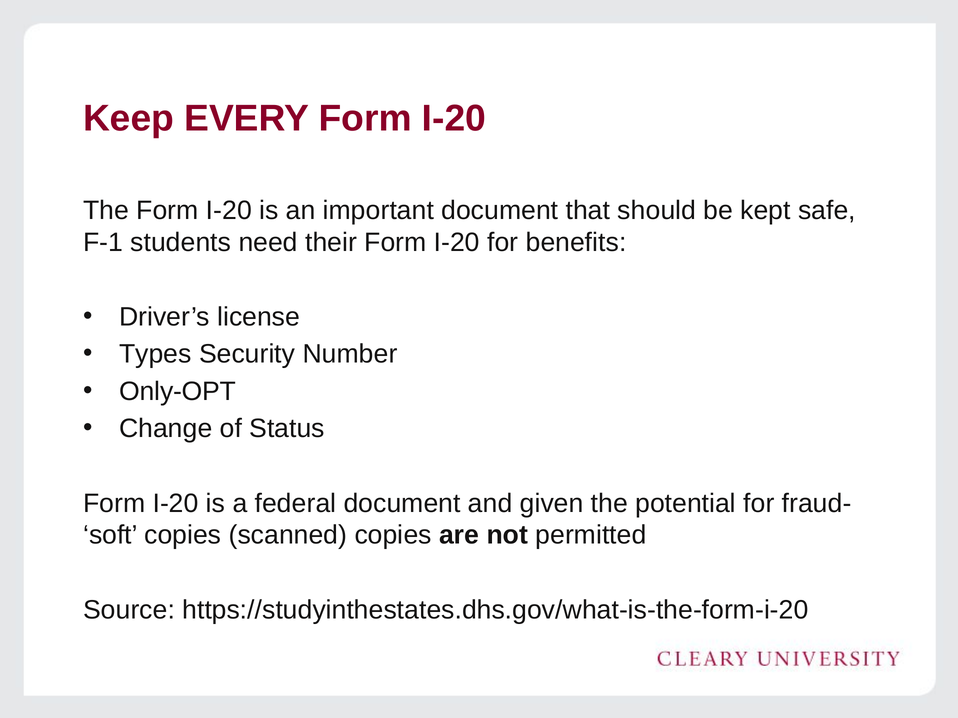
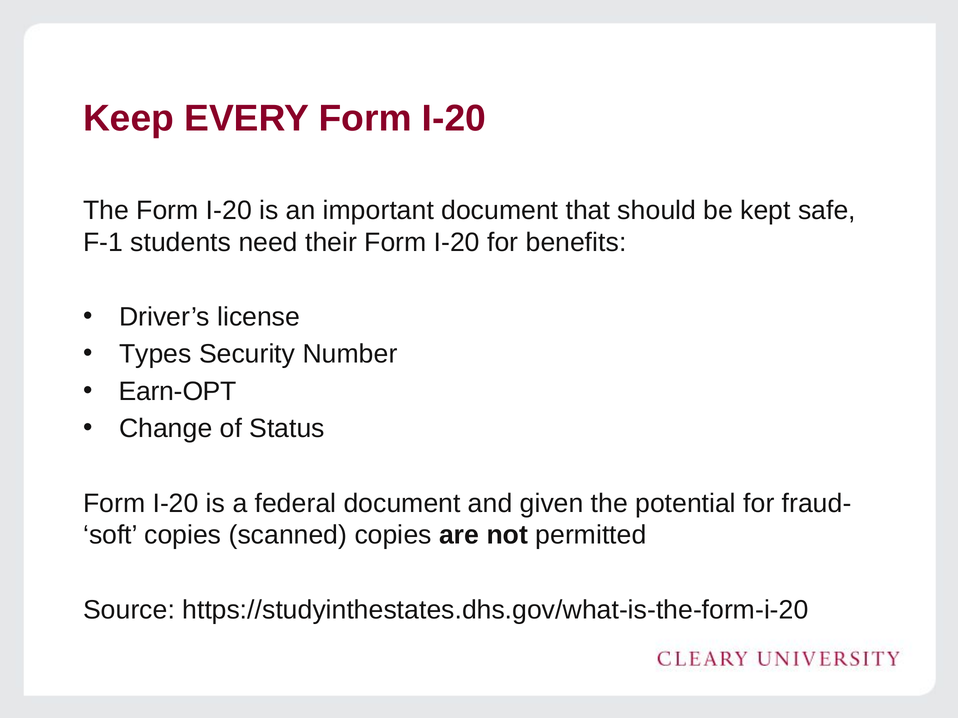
Only-OPT: Only-OPT -> Earn-OPT
